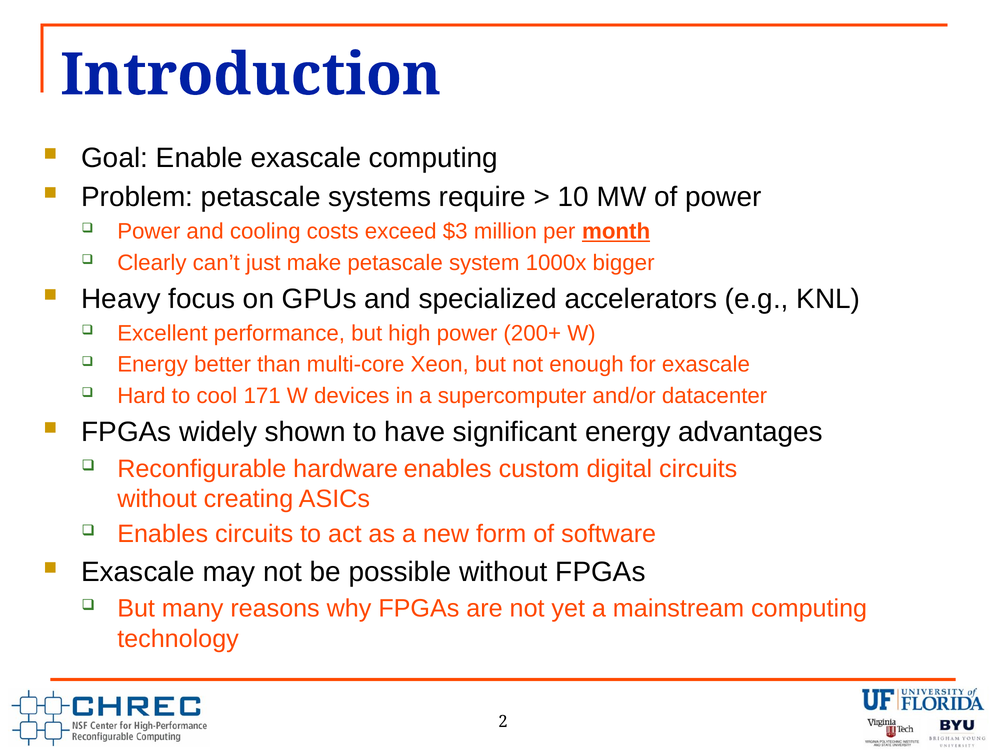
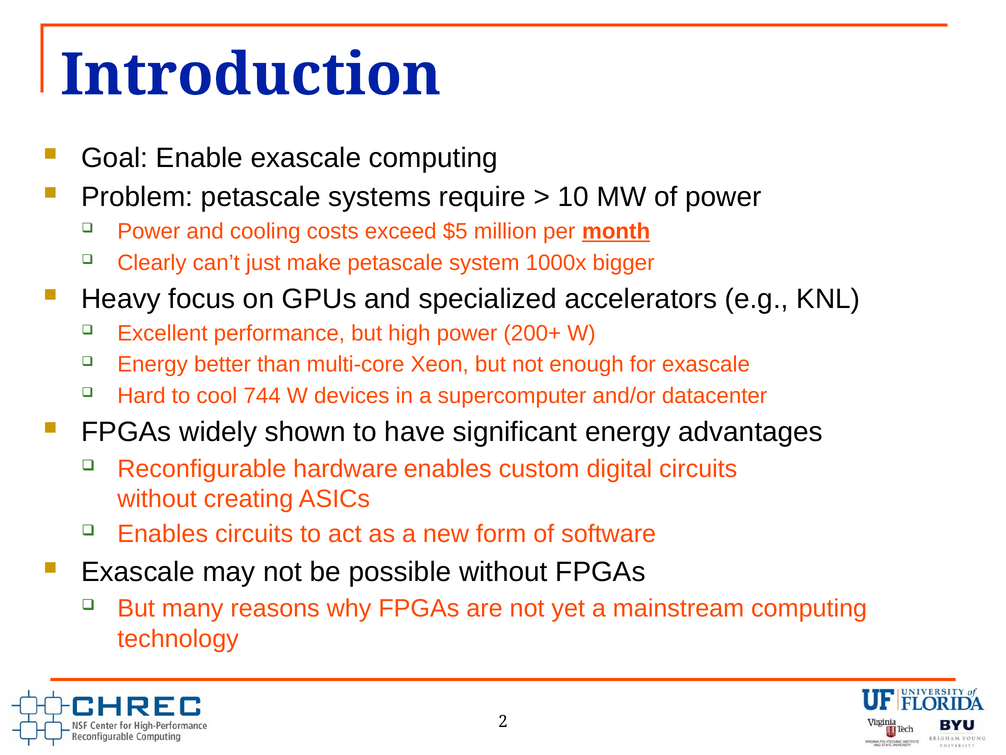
$3: $3 -> $5
171: 171 -> 744
